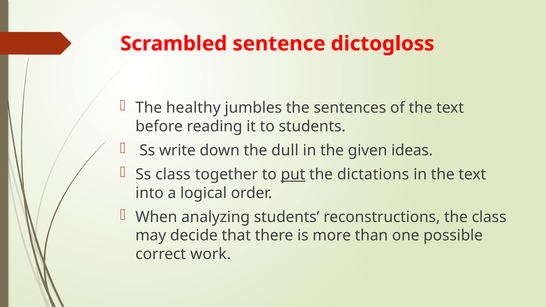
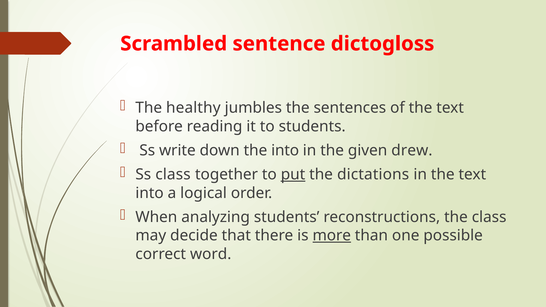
the dull: dull -> into
ideas: ideas -> drew
more underline: none -> present
work: work -> word
